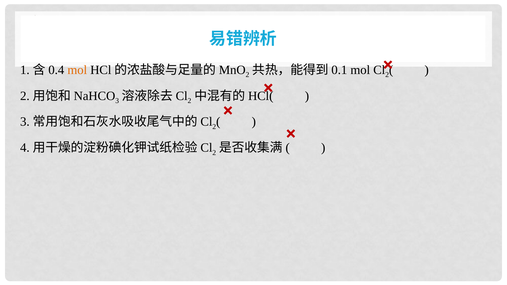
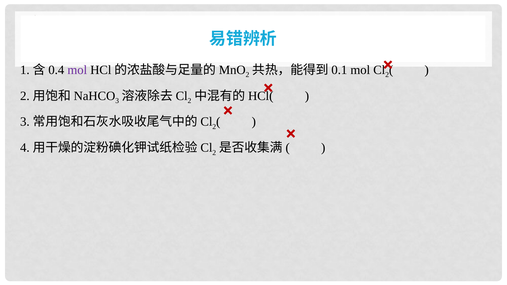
mol at (77, 70) colour: orange -> purple
